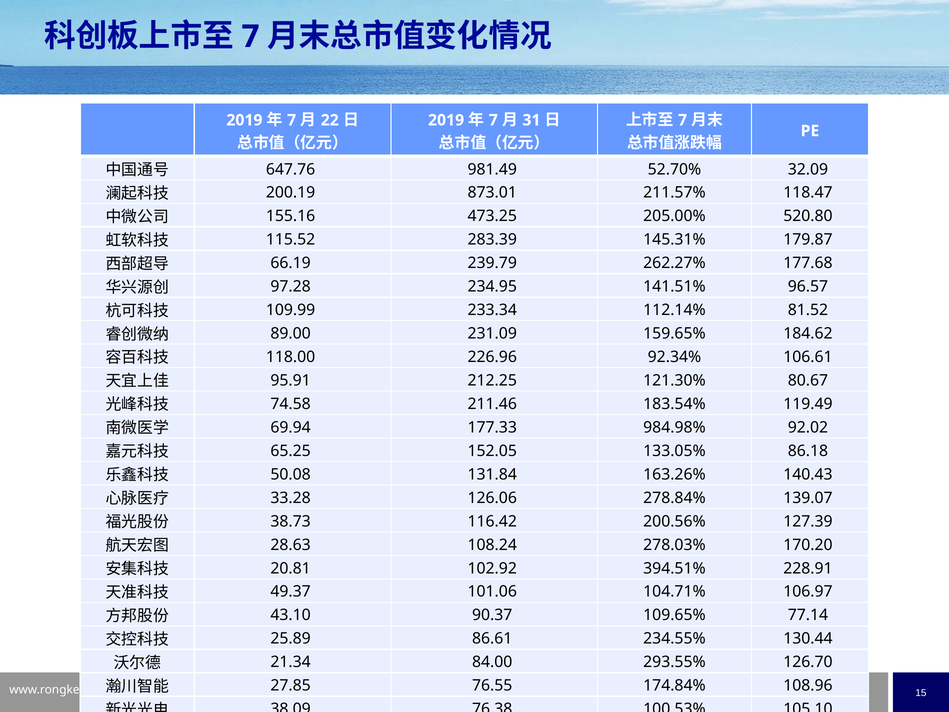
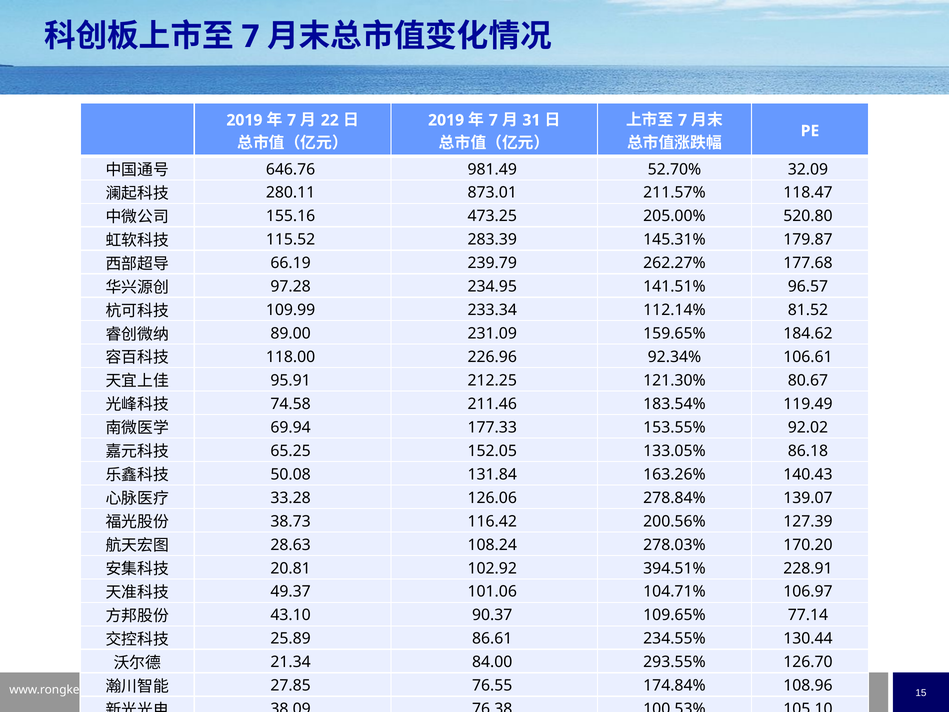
647.76: 647.76 -> 646.76
200.19: 200.19 -> 280.11
984.98%: 984.98% -> 153.55%
